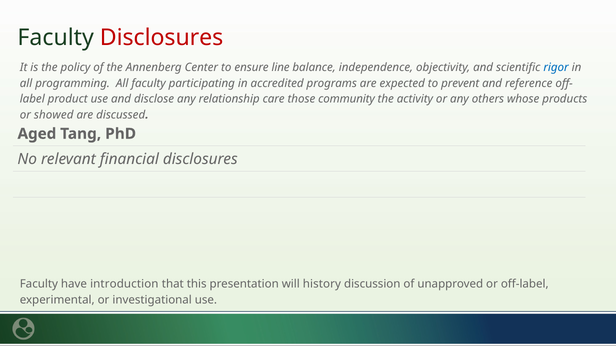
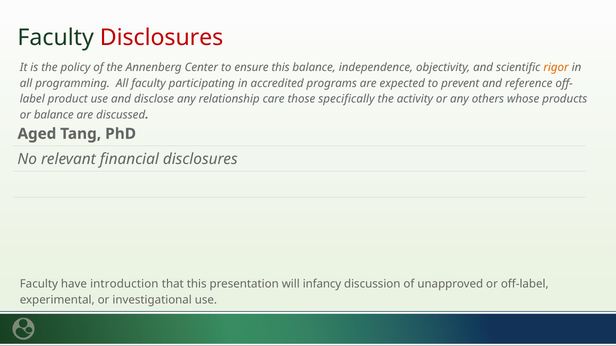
ensure line: line -> this
rigor colour: blue -> orange
community: community -> specifically
or showed: showed -> balance
history: history -> infancy
